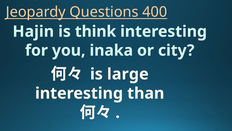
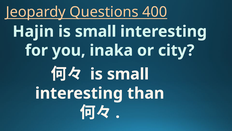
think at (96, 31): think -> small
large at (128, 74): large -> small
